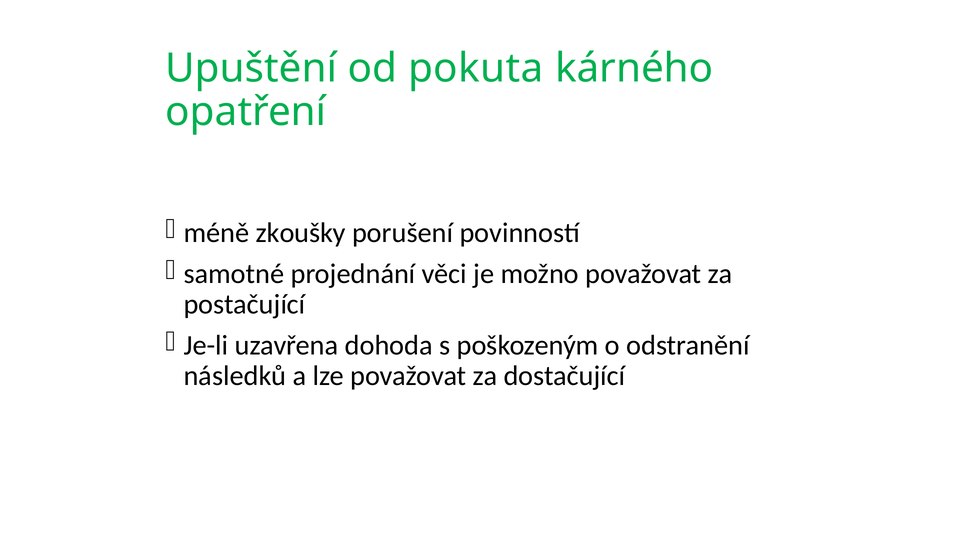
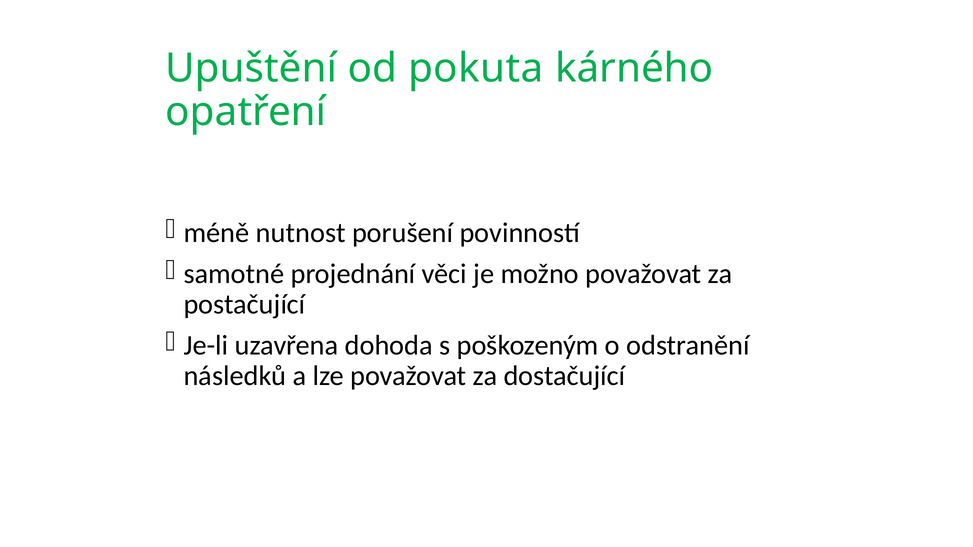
zkoušky: zkoušky -> nutnost
